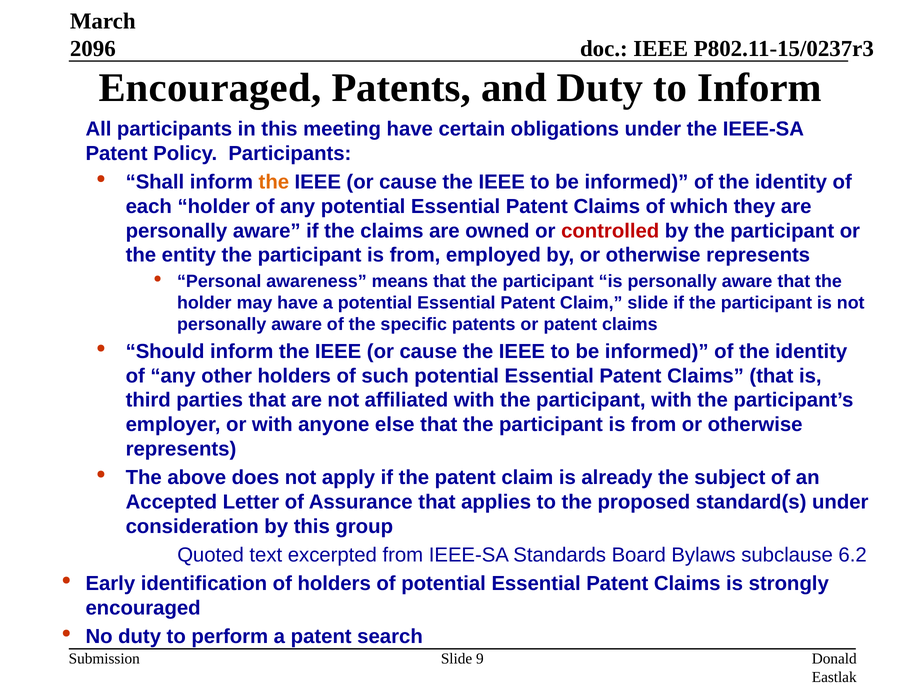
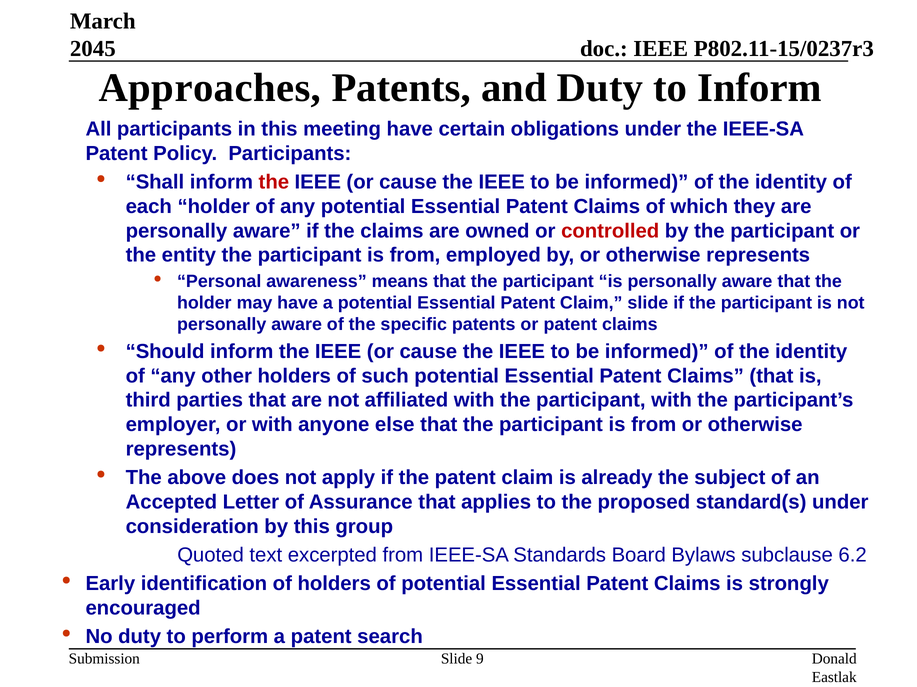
2096: 2096 -> 2045
Encouraged at (210, 88): Encouraged -> Approaches
the at (274, 182) colour: orange -> red
